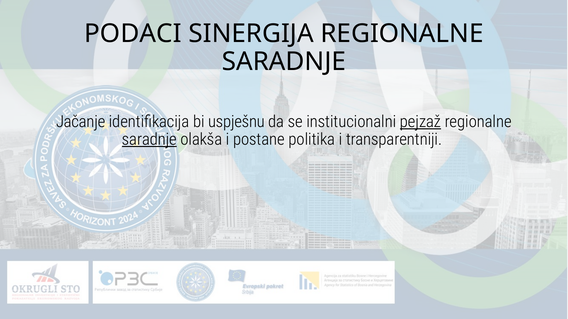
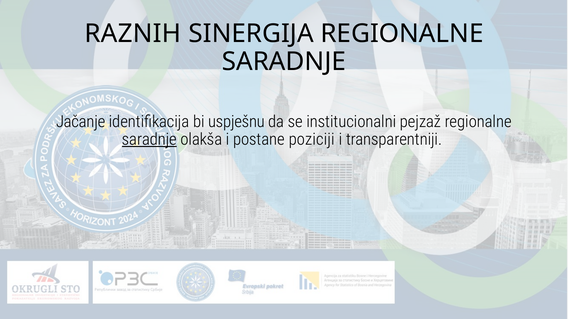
PODACI: PODACI -> RAZNIH
pejzaž underline: present -> none
politika: politika -> poziciji
